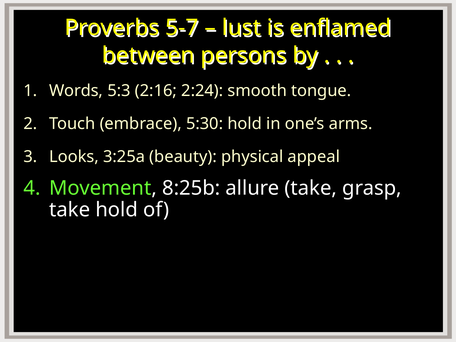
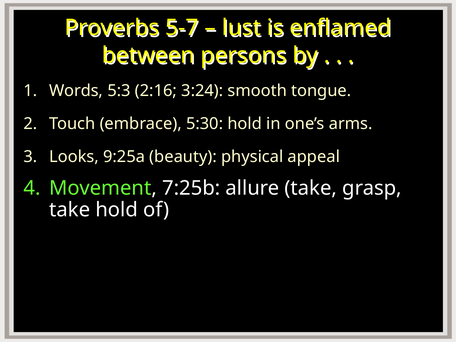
2:24: 2:24 -> 3:24
3:25a: 3:25a -> 9:25a
8:25b: 8:25b -> 7:25b
